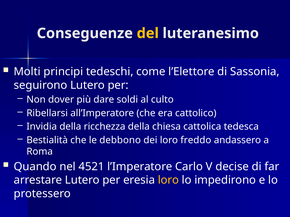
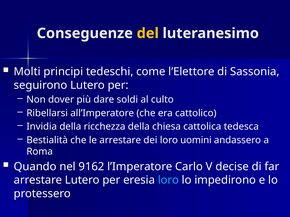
le debbono: debbono -> arrestare
freddo: freddo -> uomini
4521: 4521 -> 9162
loro at (168, 180) colour: yellow -> light blue
